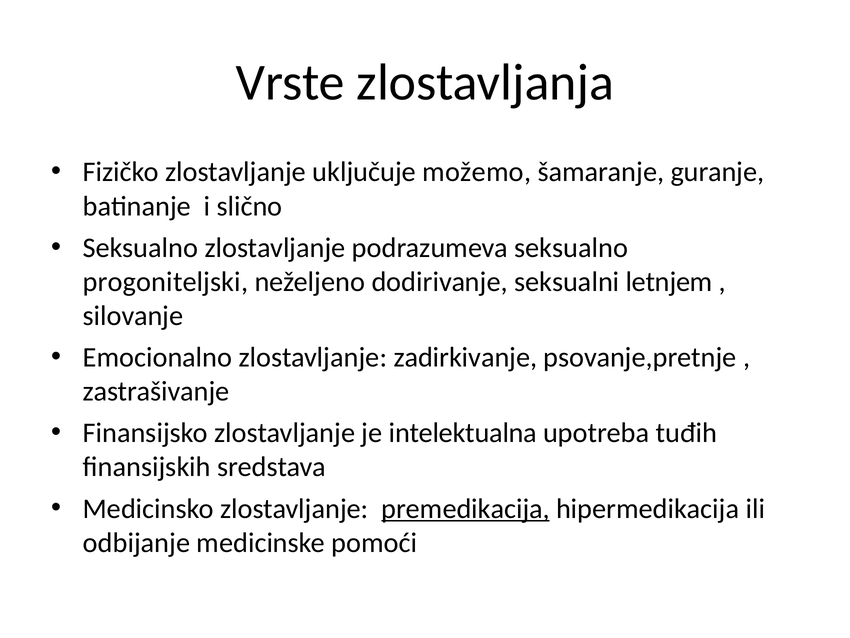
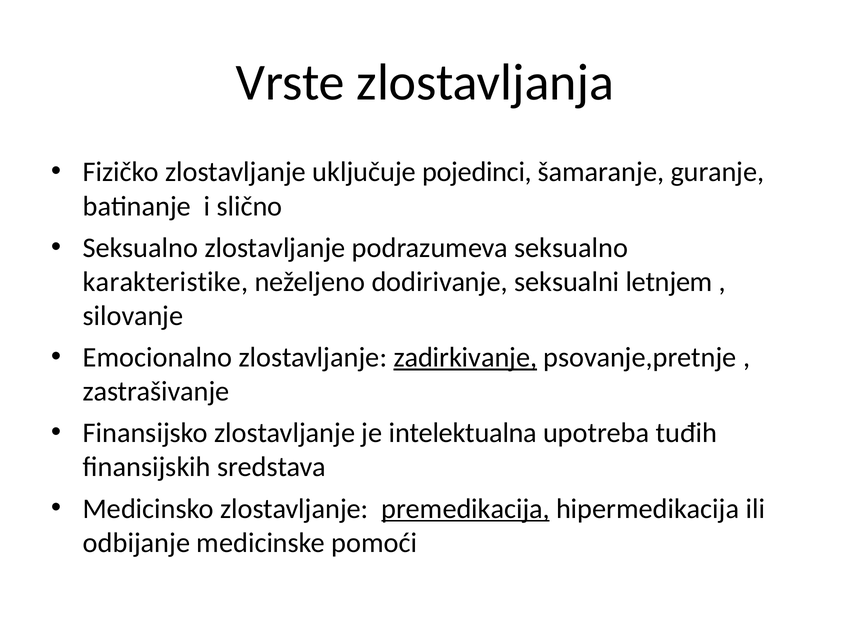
možemo: možemo -> pojedinci
progoniteljski: progoniteljski -> karakteristike
zadirkivanje underline: none -> present
